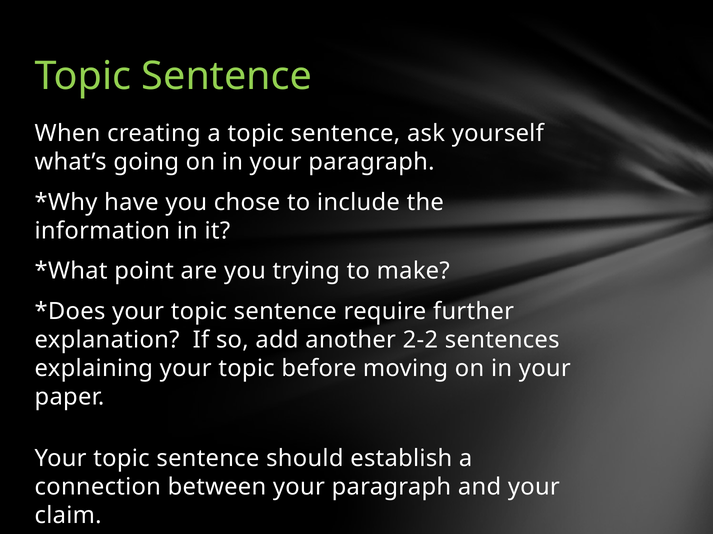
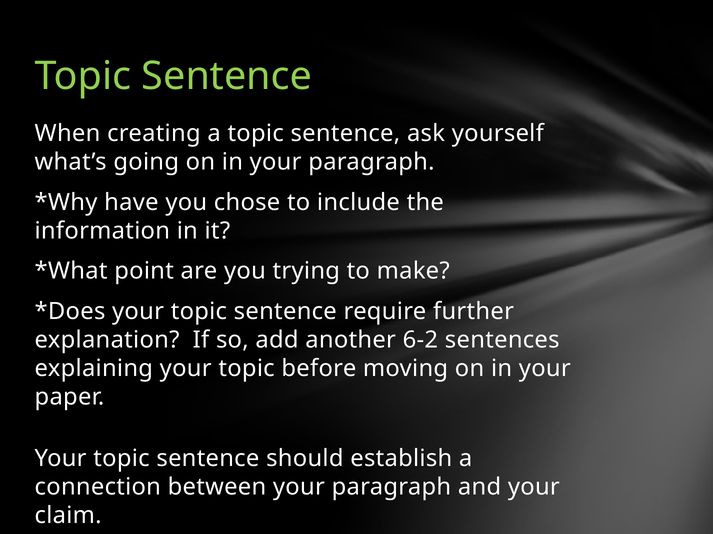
2-2: 2-2 -> 6-2
